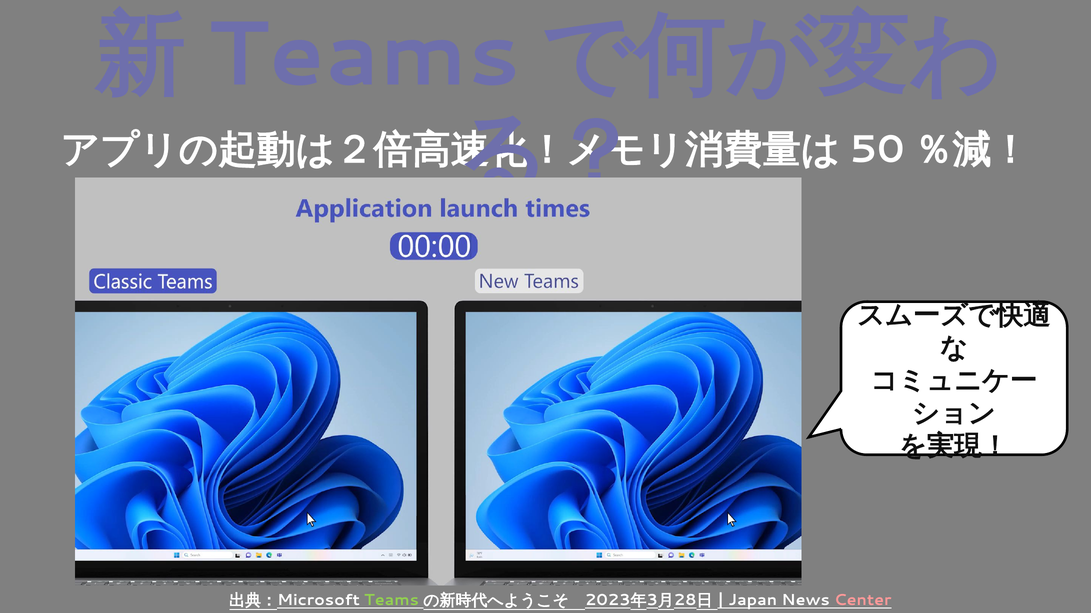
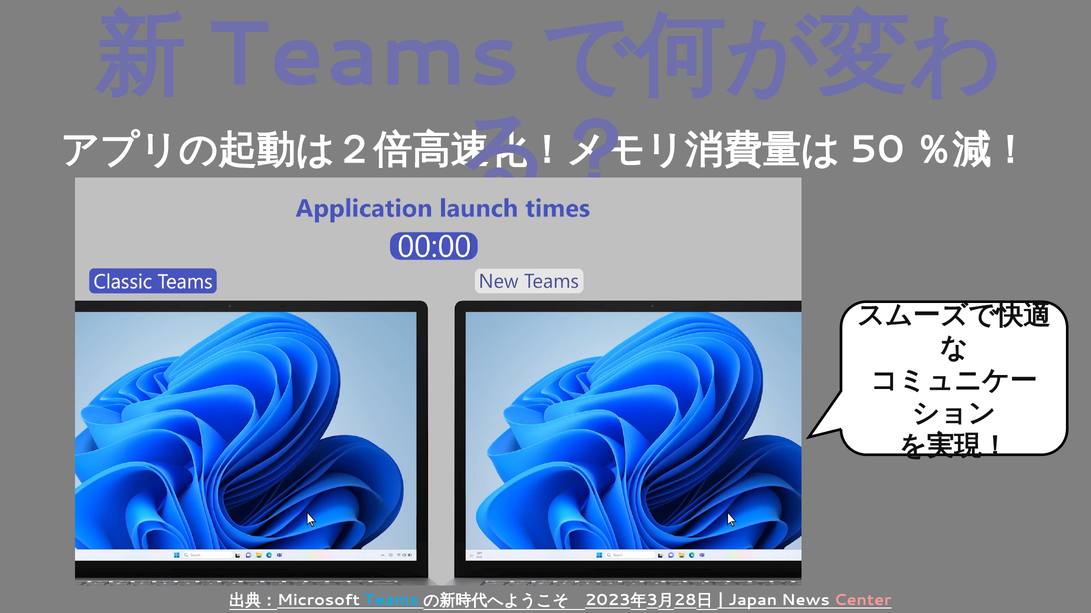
Teams colour: light green -> light blue
